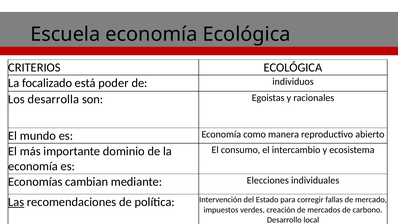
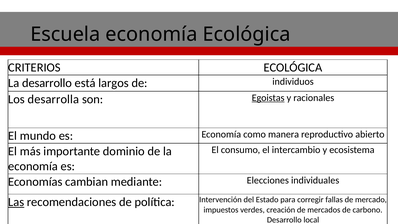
La focalizado: focalizado -> desarrollo
poder: poder -> largos
Egoistas underline: none -> present
